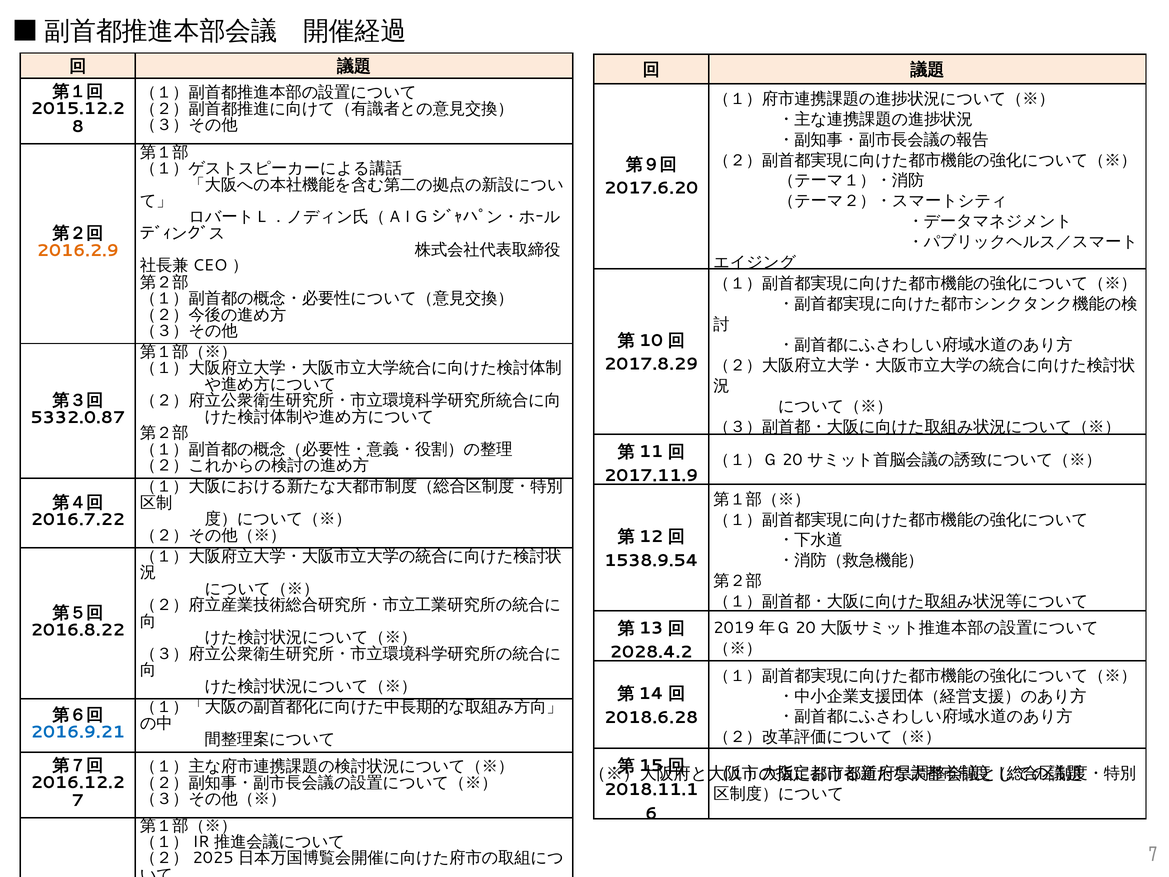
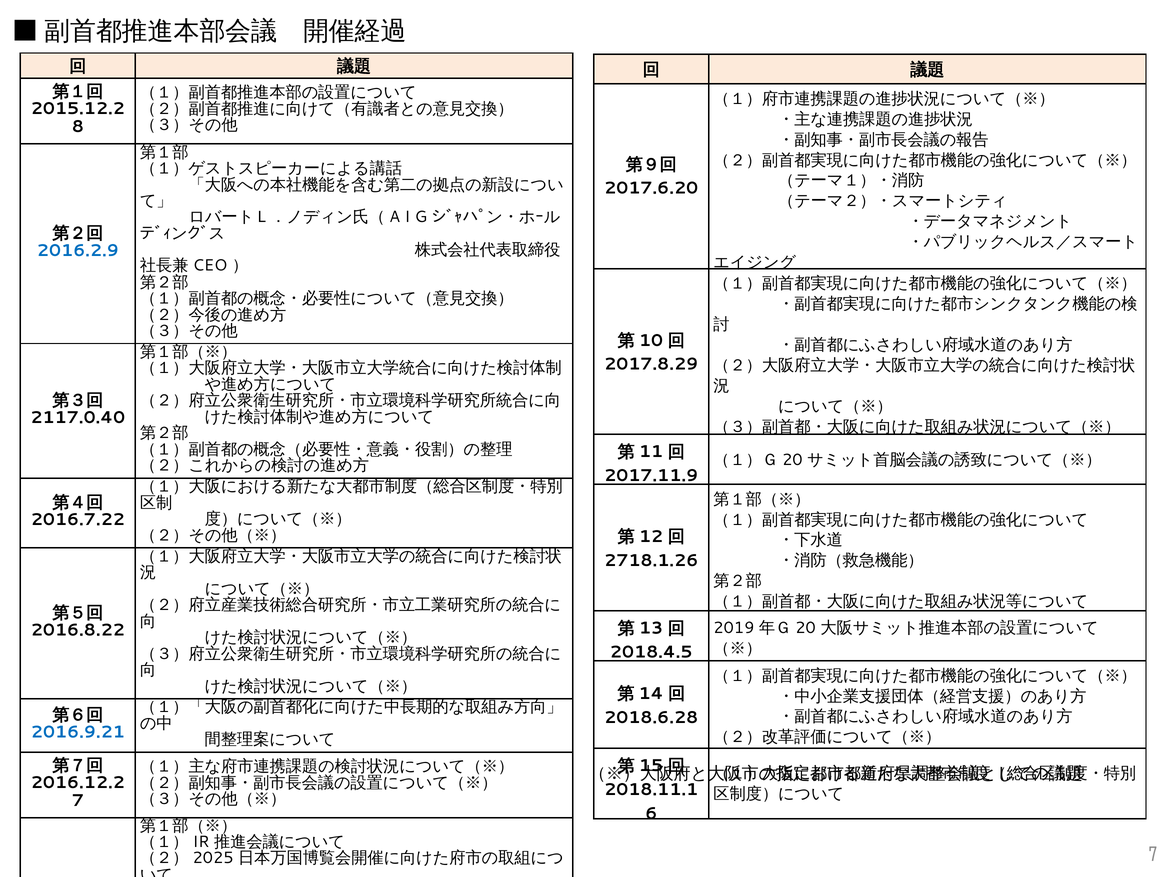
2016.2.9 colour: orange -> blue
5332.0.87: 5332.0.87 -> 2117.0.40
1538.9.54: 1538.9.54 -> 2718.1.26
2028.4.2: 2028.4.2 -> 2018.4.5
